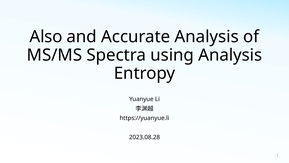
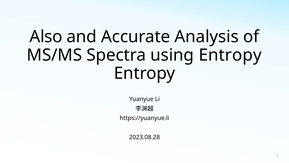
using Analysis: Analysis -> Entropy
